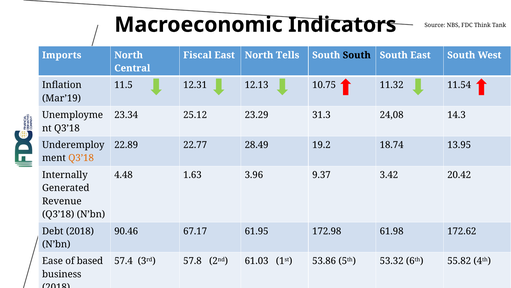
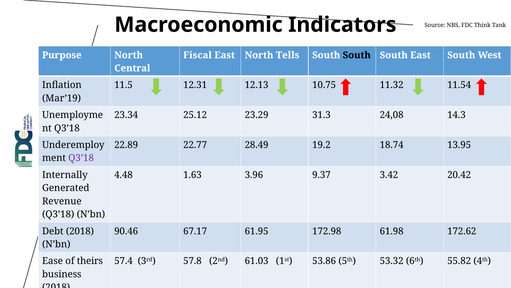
Imports: Imports -> Purpose
Q3’18 at (81, 158) colour: orange -> purple
based: based -> theirs
